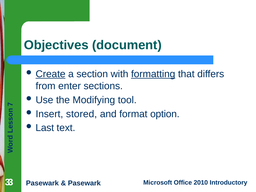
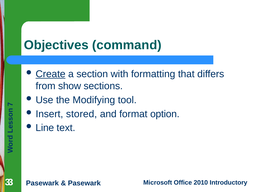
document: document -> command
formatting underline: present -> none
enter: enter -> show
Last: Last -> Line
